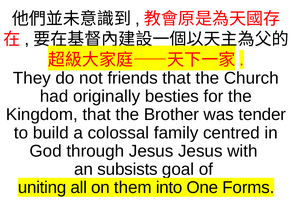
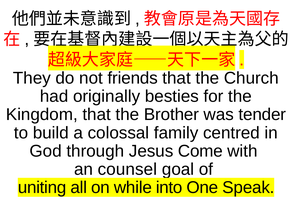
Jesus Jesus: Jesus -> Come
subsists: subsists -> counsel
them: them -> while
Forms: Forms -> Speak
